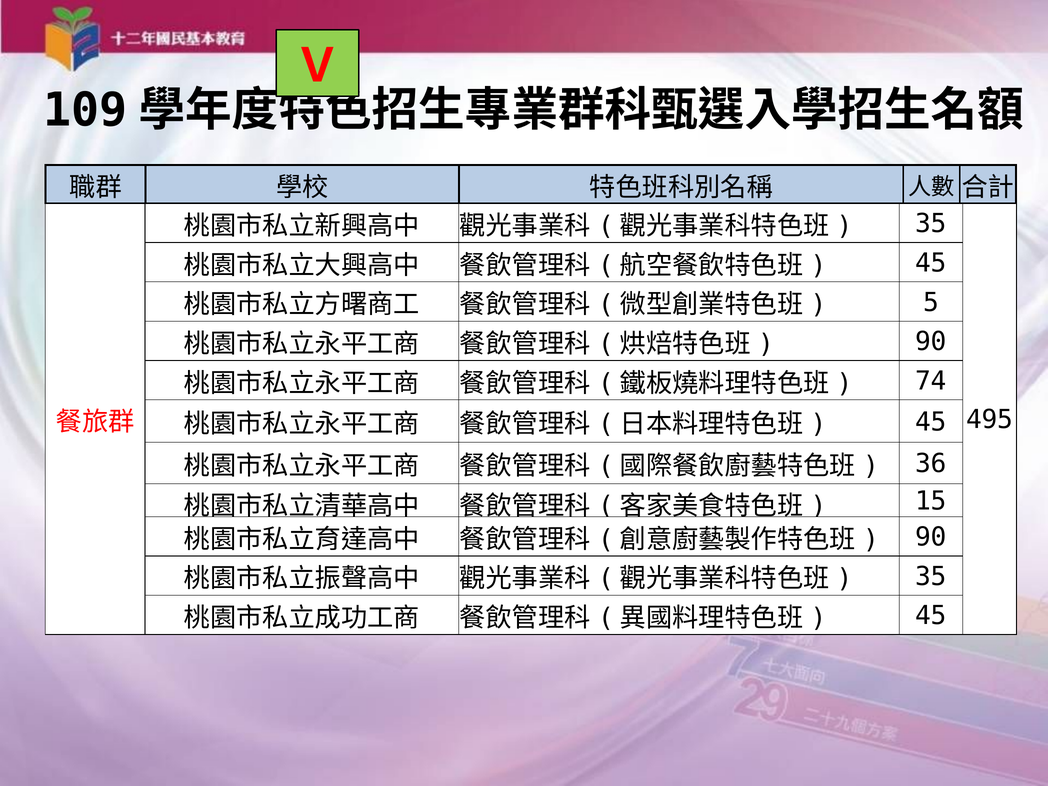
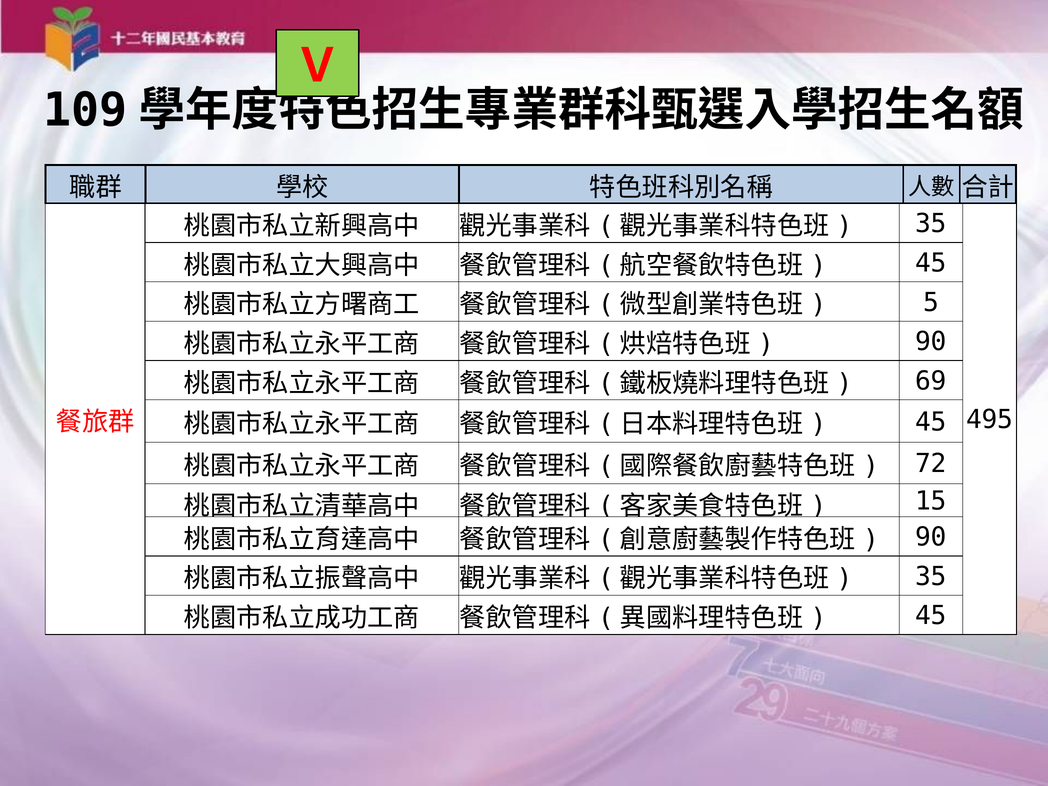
74: 74 -> 69
36: 36 -> 72
